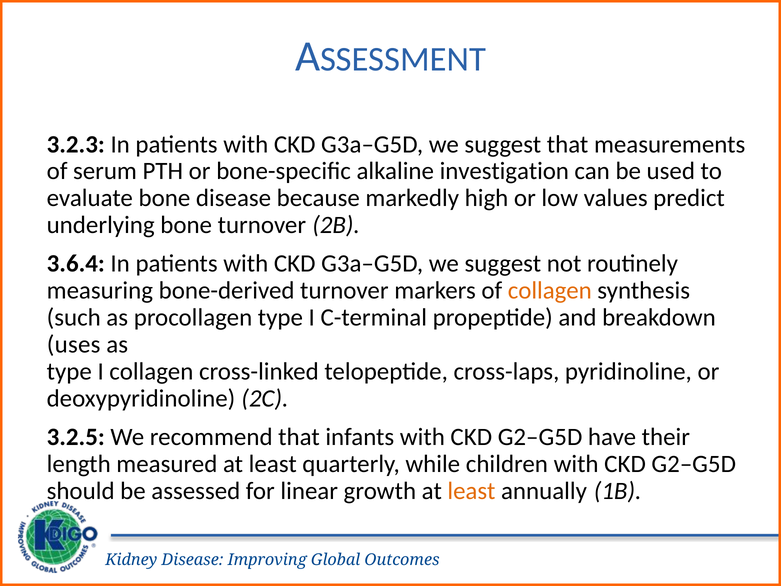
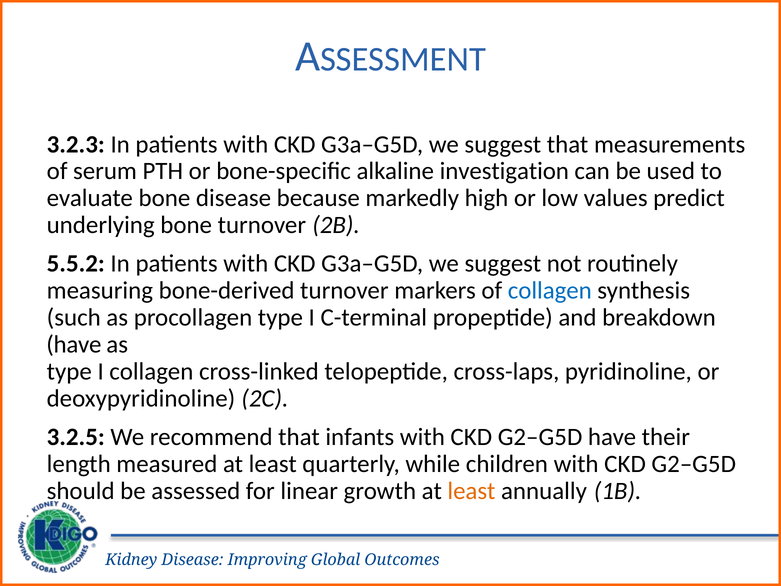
3.6.4: 3.6.4 -> 5.5.2
collagen at (550, 291) colour: orange -> blue
uses at (74, 344): uses -> have
